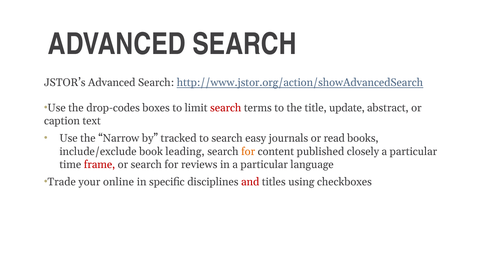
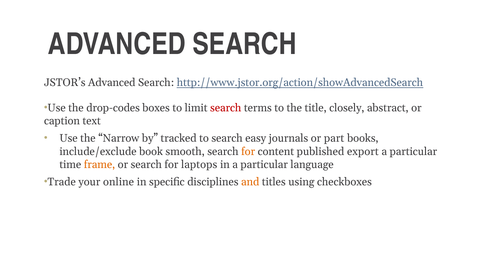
update: update -> closely
read: read -> part
leading: leading -> smooth
closely: closely -> export
frame colour: red -> orange
reviews: reviews -> laptops
and colour: red -> orange
